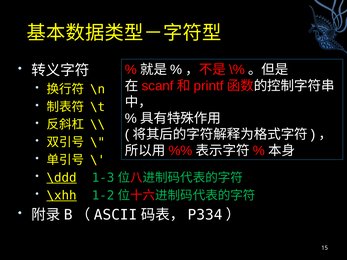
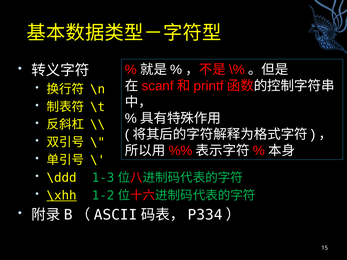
\ddd underline: present -> none
